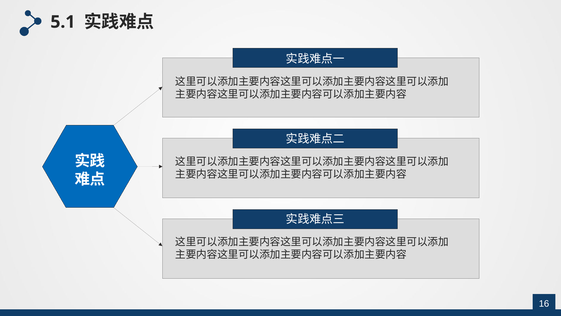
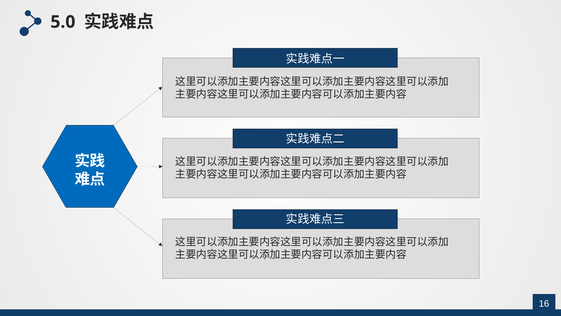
5.1: 5.1 -> 5.0
